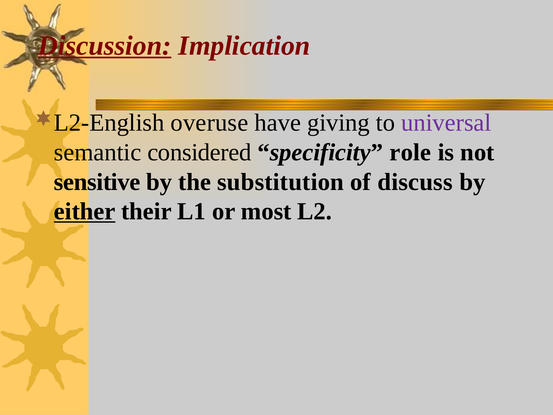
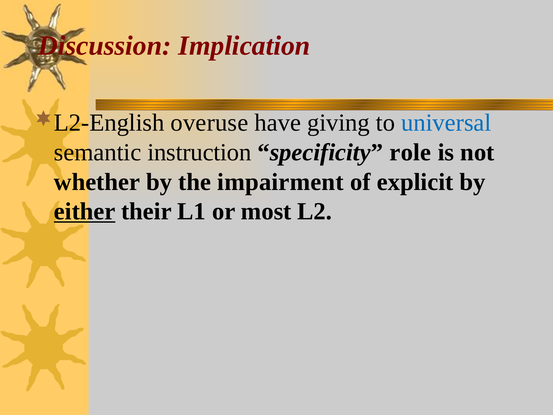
Discussion underline: present -> none
universal colour: purple -> blue
considered: considered -> instruction
sensitive: sensitive -> whether
substitution: substitution -> impairment
discuss: discuss -> explicit
